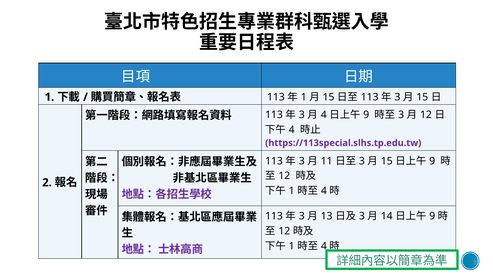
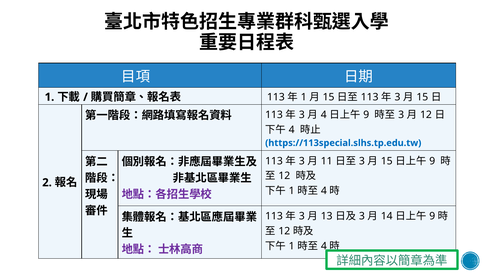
https://113special.slhs.tp.edu.tw colour: purple -> blue
